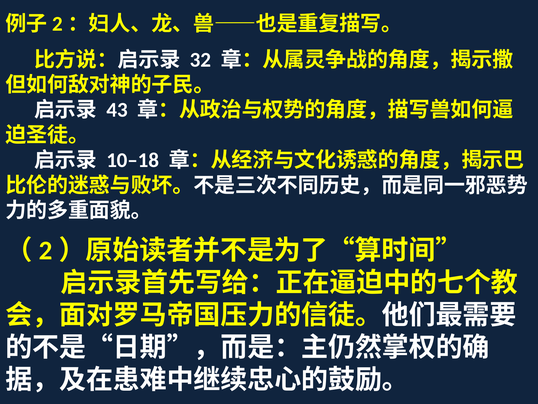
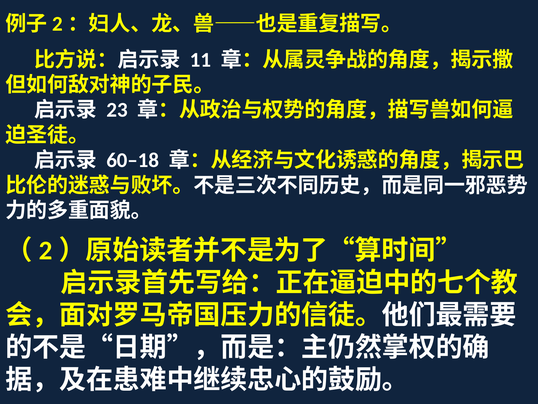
32: 32 -> 11
43: 43 -> 23
10–18: 10–18 -> 60–18
